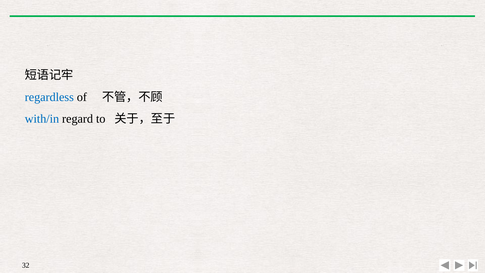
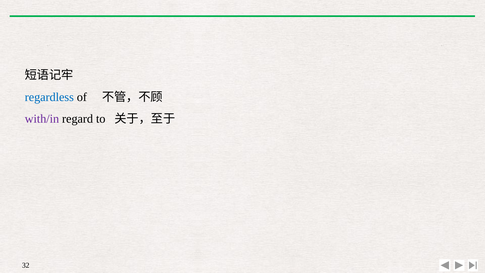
with/in colour: blue -> purple
